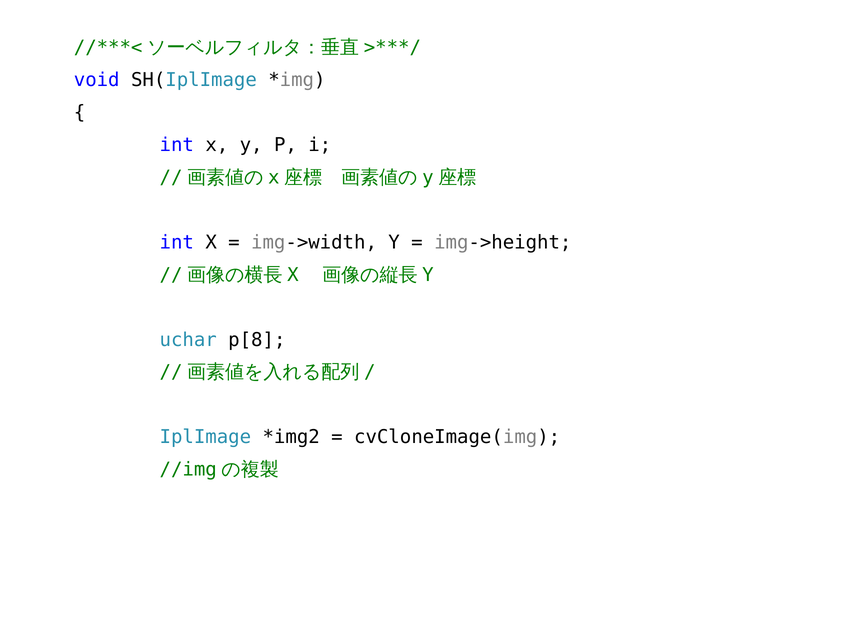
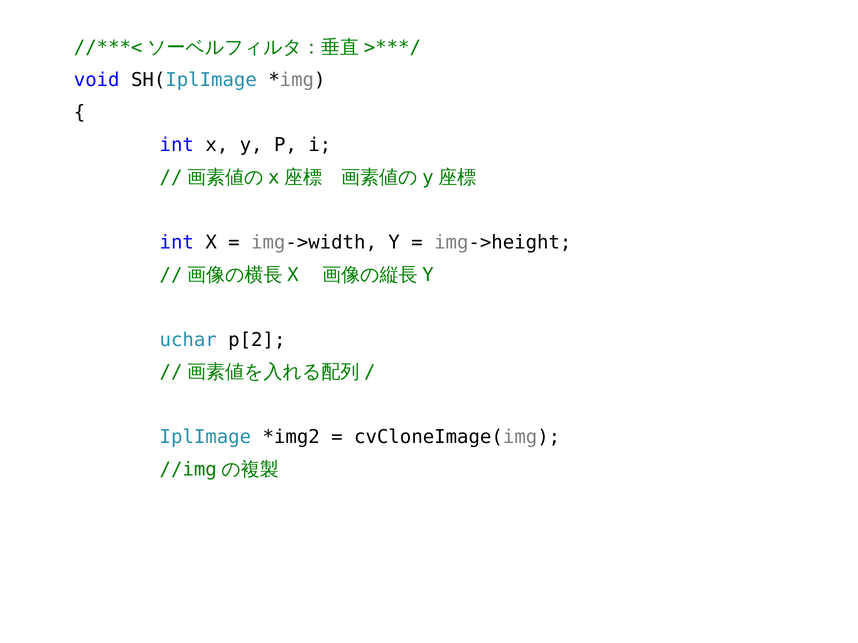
p[8: p[8 -> p[2
